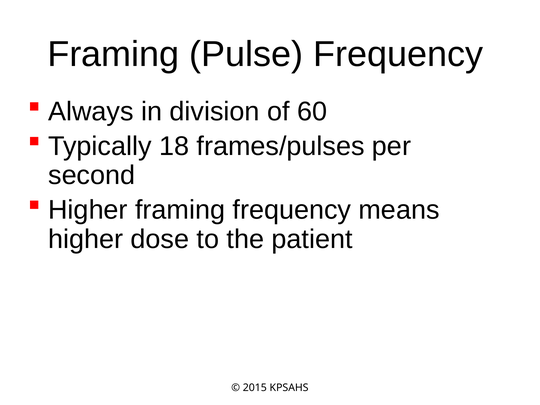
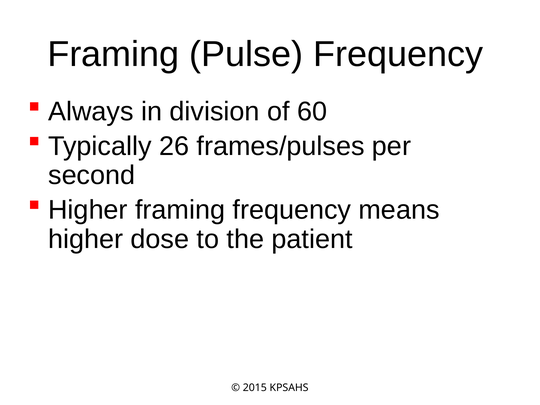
18: 18 -> 26
